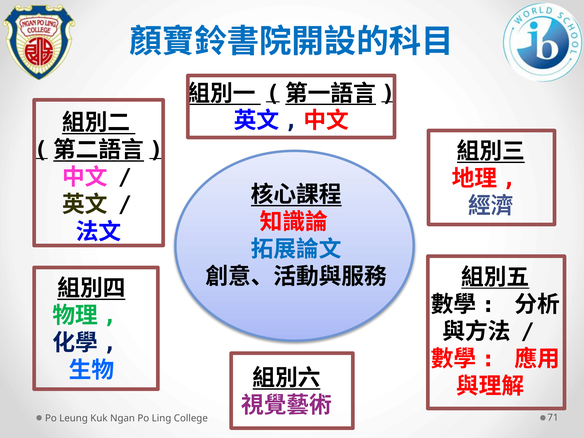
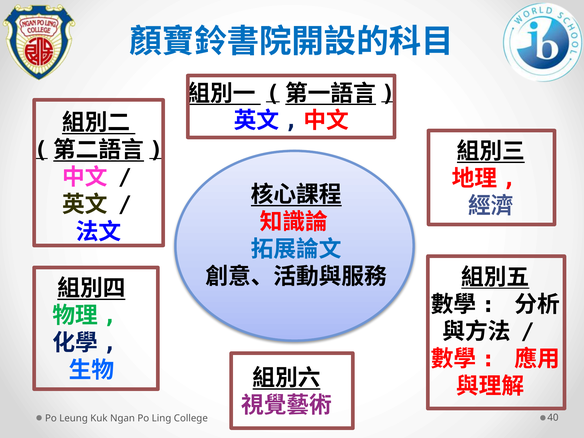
71: 71 -> 40
